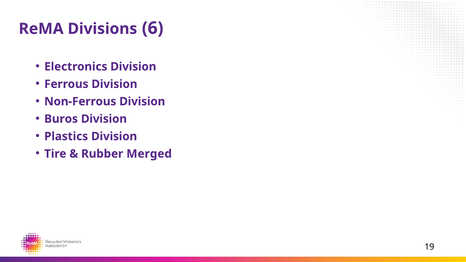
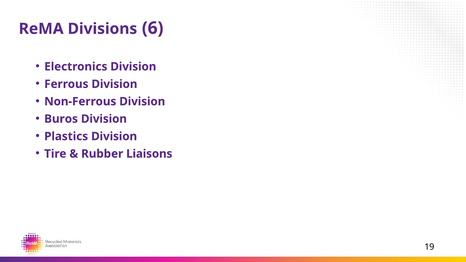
Merged: Merged -> Liaisons
